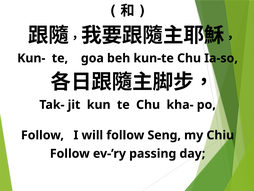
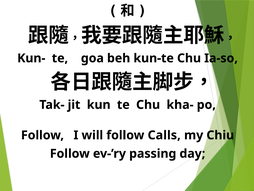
Seng: Seng -> Calls
